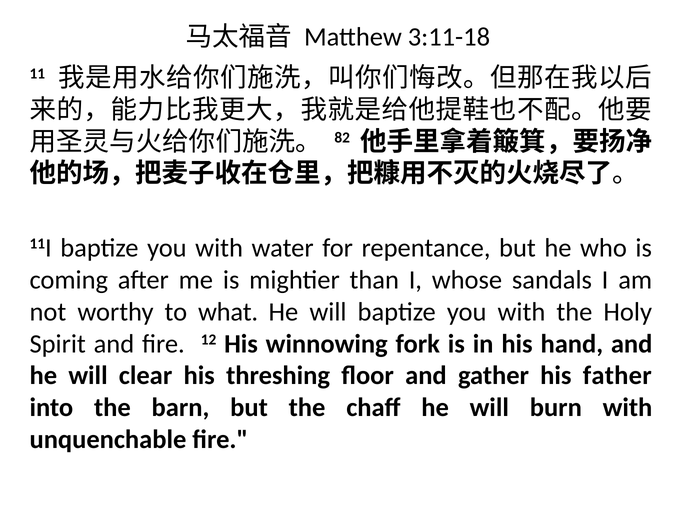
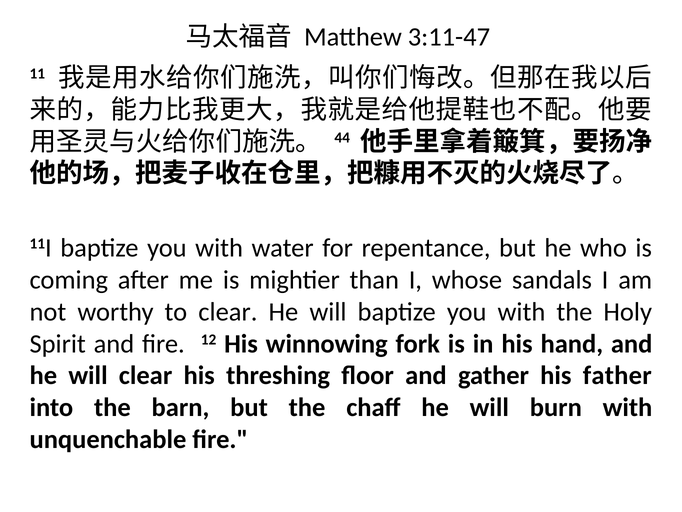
3:11-18: 3:11-18 -> 3:11-47
82: 82 -> 44
to what: what -> clear
